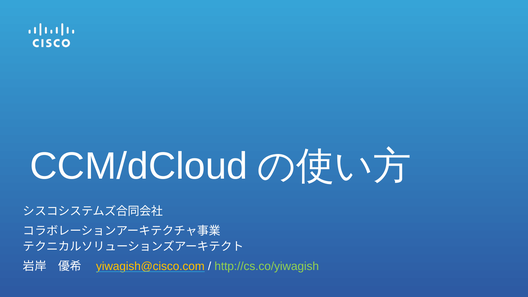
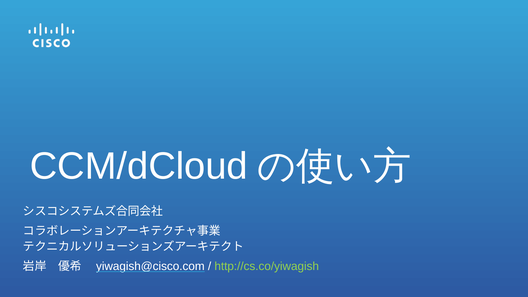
yiwagish@cisco.com colour: yellow -> white
